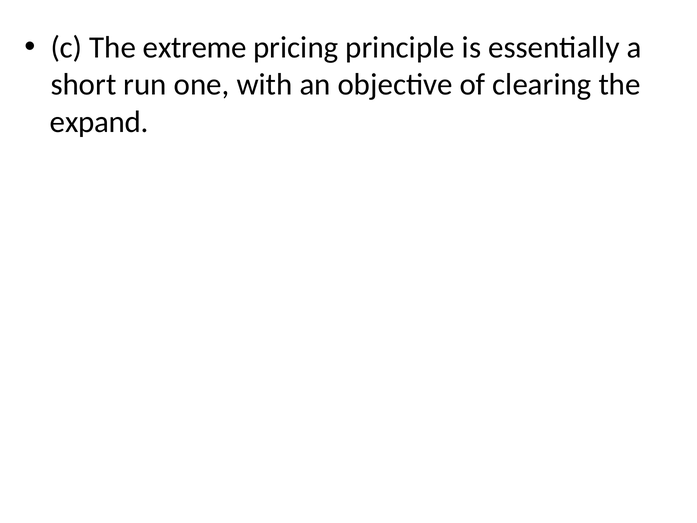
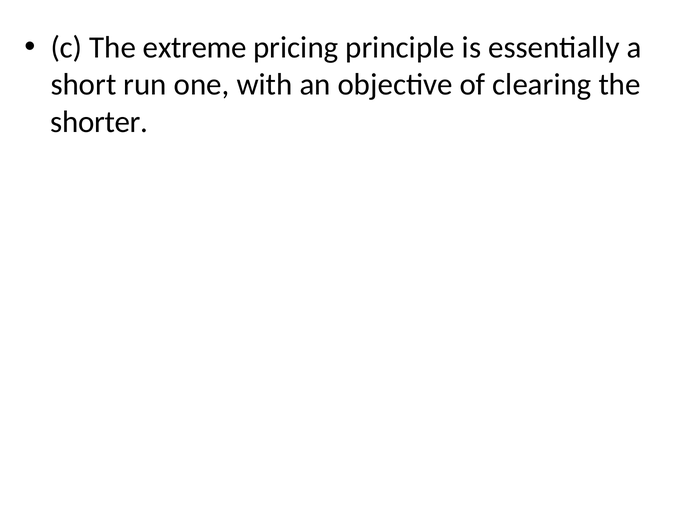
expand: expand -> shorter
